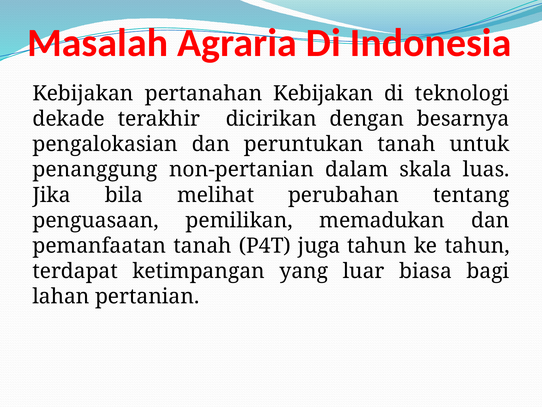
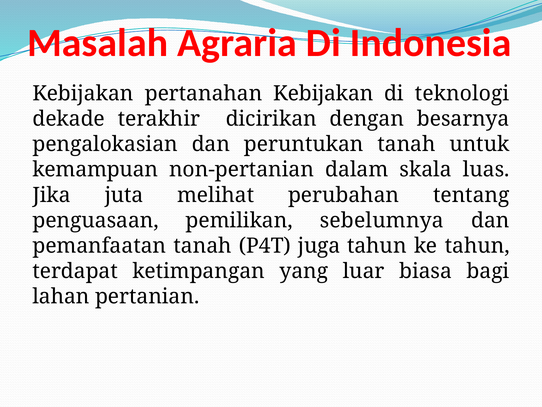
penanggung: penanggung -> kemampuan
bila: bila -> juta
memadukan: memadukan -> sebelumnya
